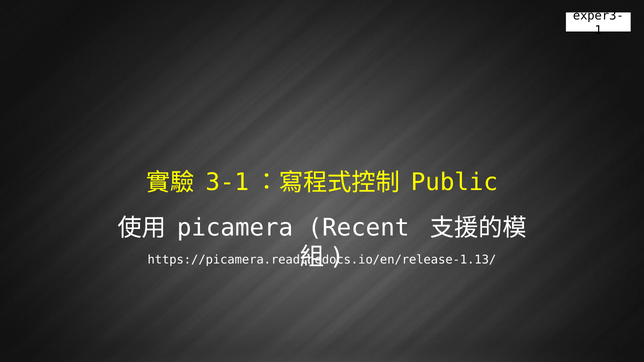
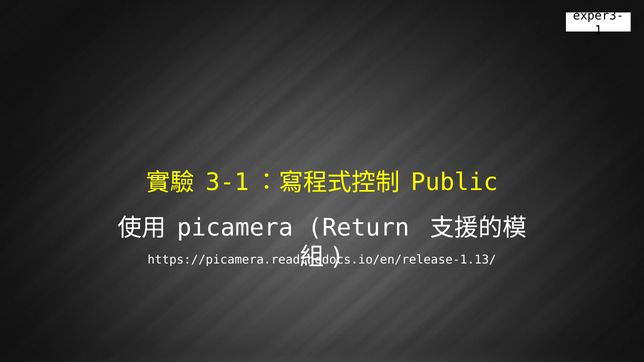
Recent: Recent -> Return
